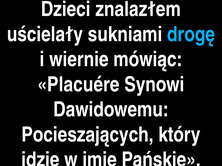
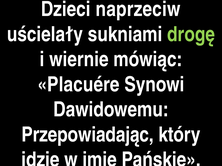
znalazłem: znalazłem -> naprzeciw
drogę colour: light blue -> light green
Pocieszających: Pocieszających -> Przepowiadając
